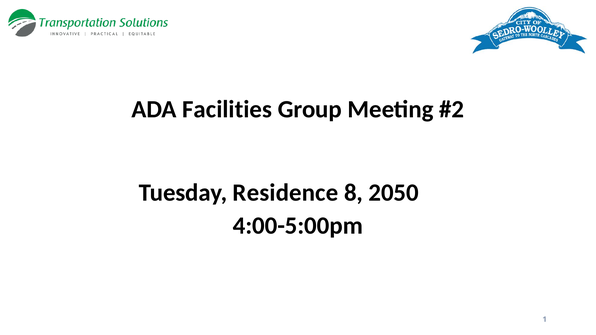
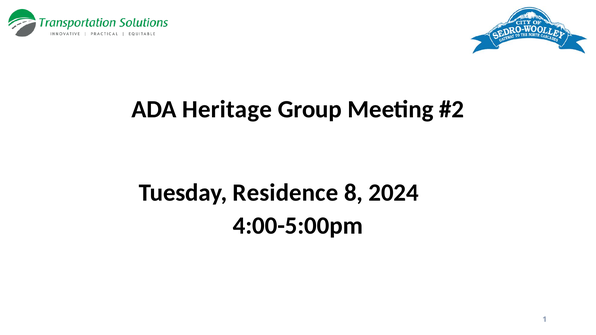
Facilities: Facilities -> Heritage
2050: 2050 -> 2024
